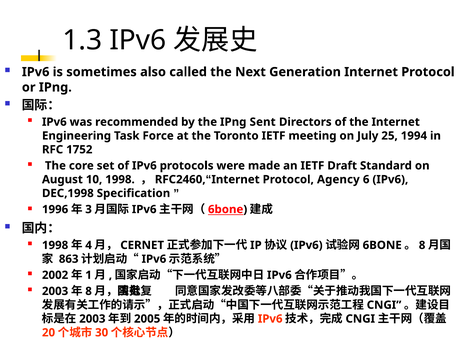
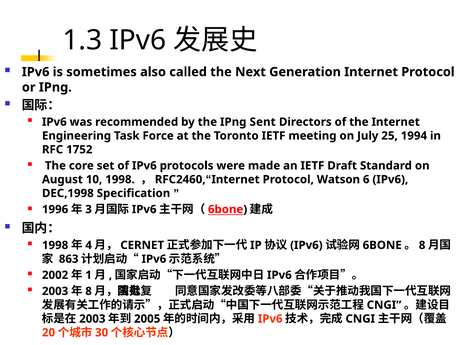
Agency: Agency -> Watson
